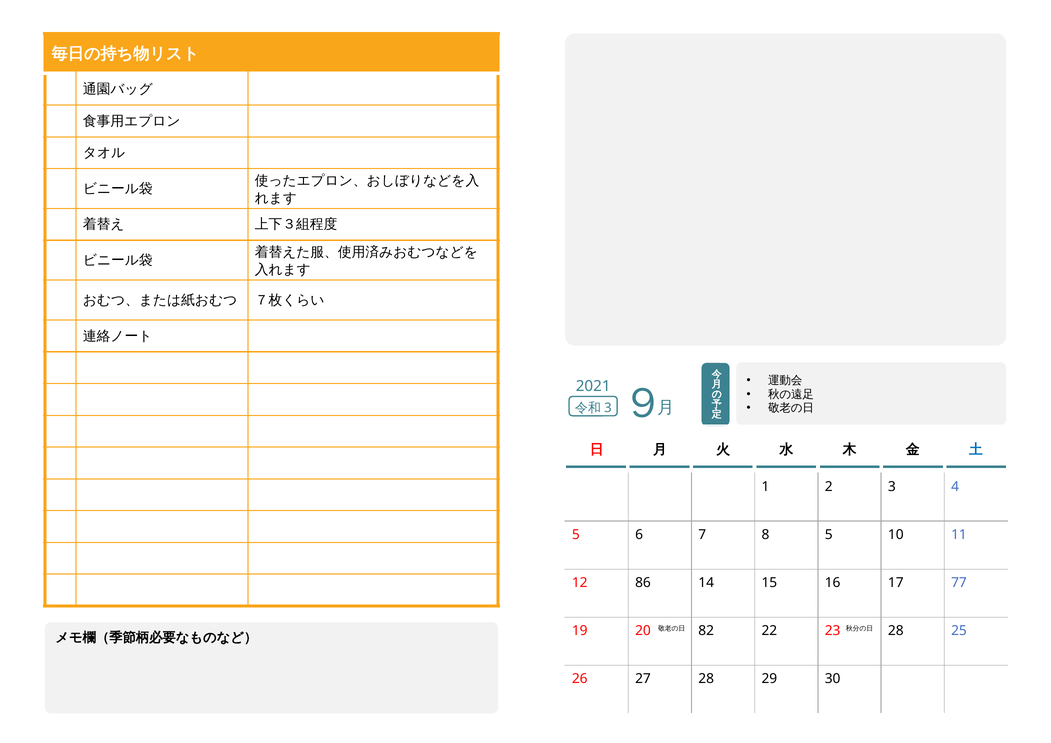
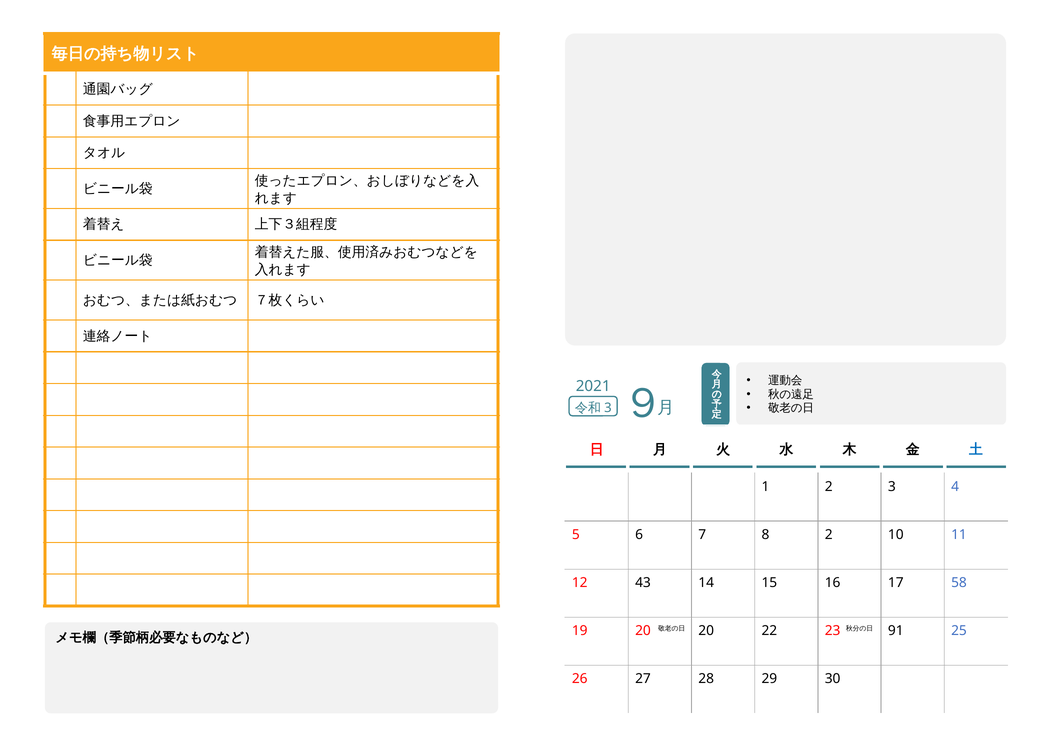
8 5: 5 -> 2
86: 86 -> 43
77: 77 -> 58
20 82: 82 -> 20
23 28: 28 -> 91
